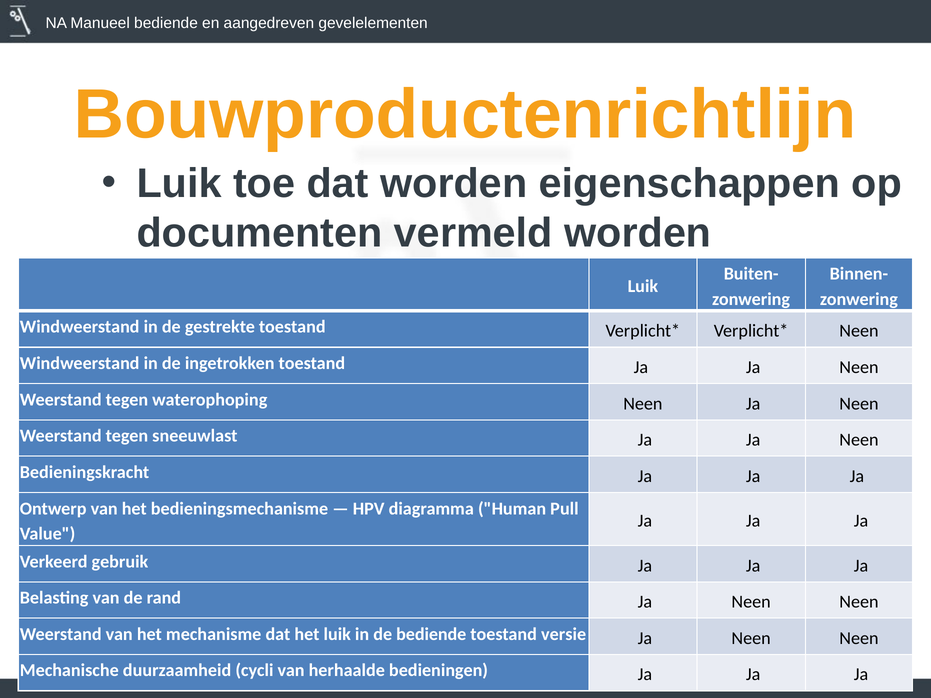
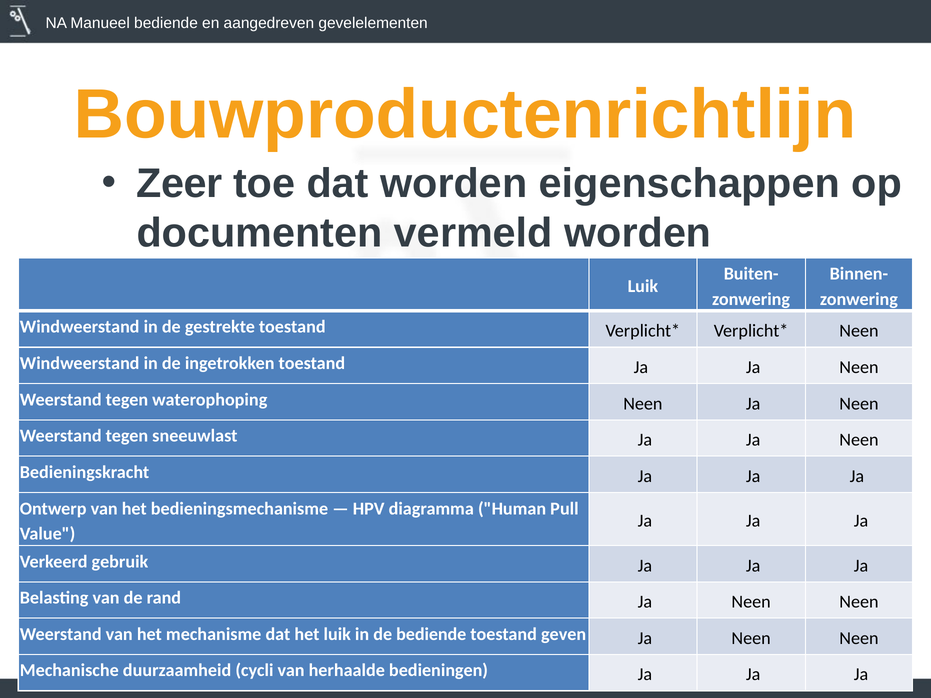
Luik at (179, 184): Luik -> Zeer
versie: versie -> geven
